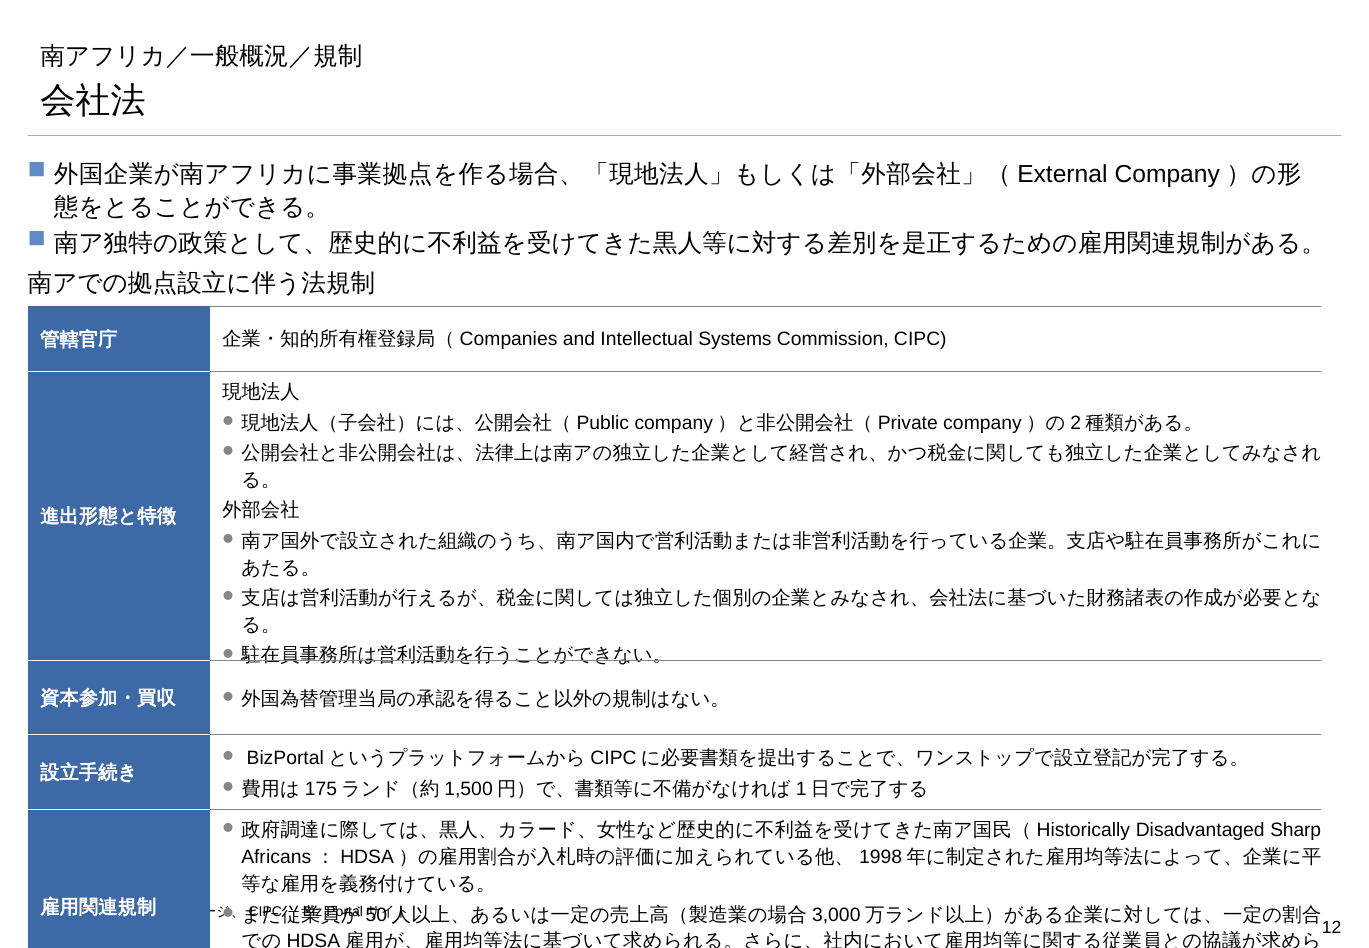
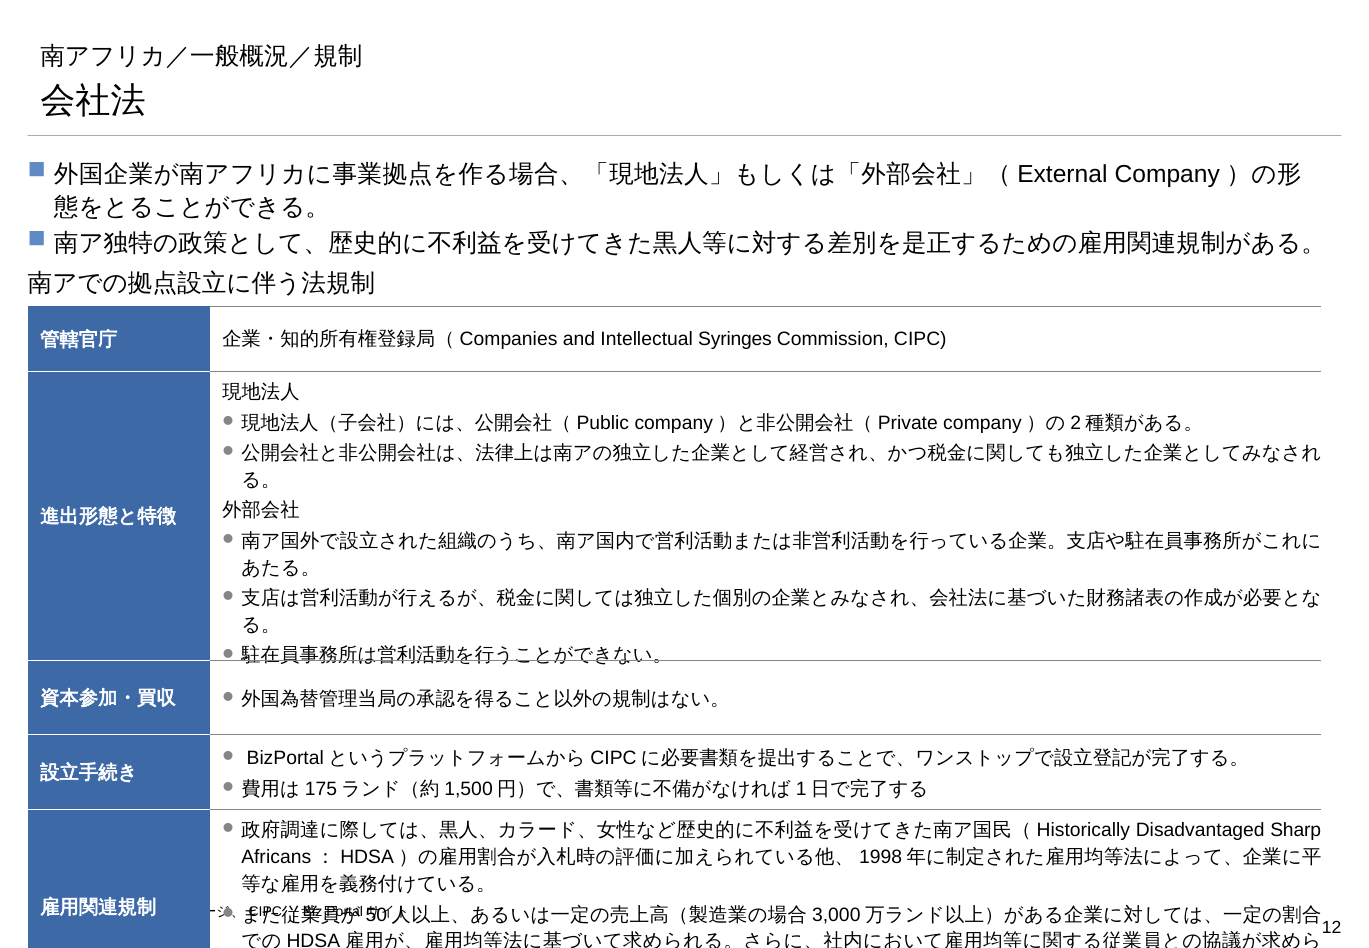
Systems: Systems -> Syringes
